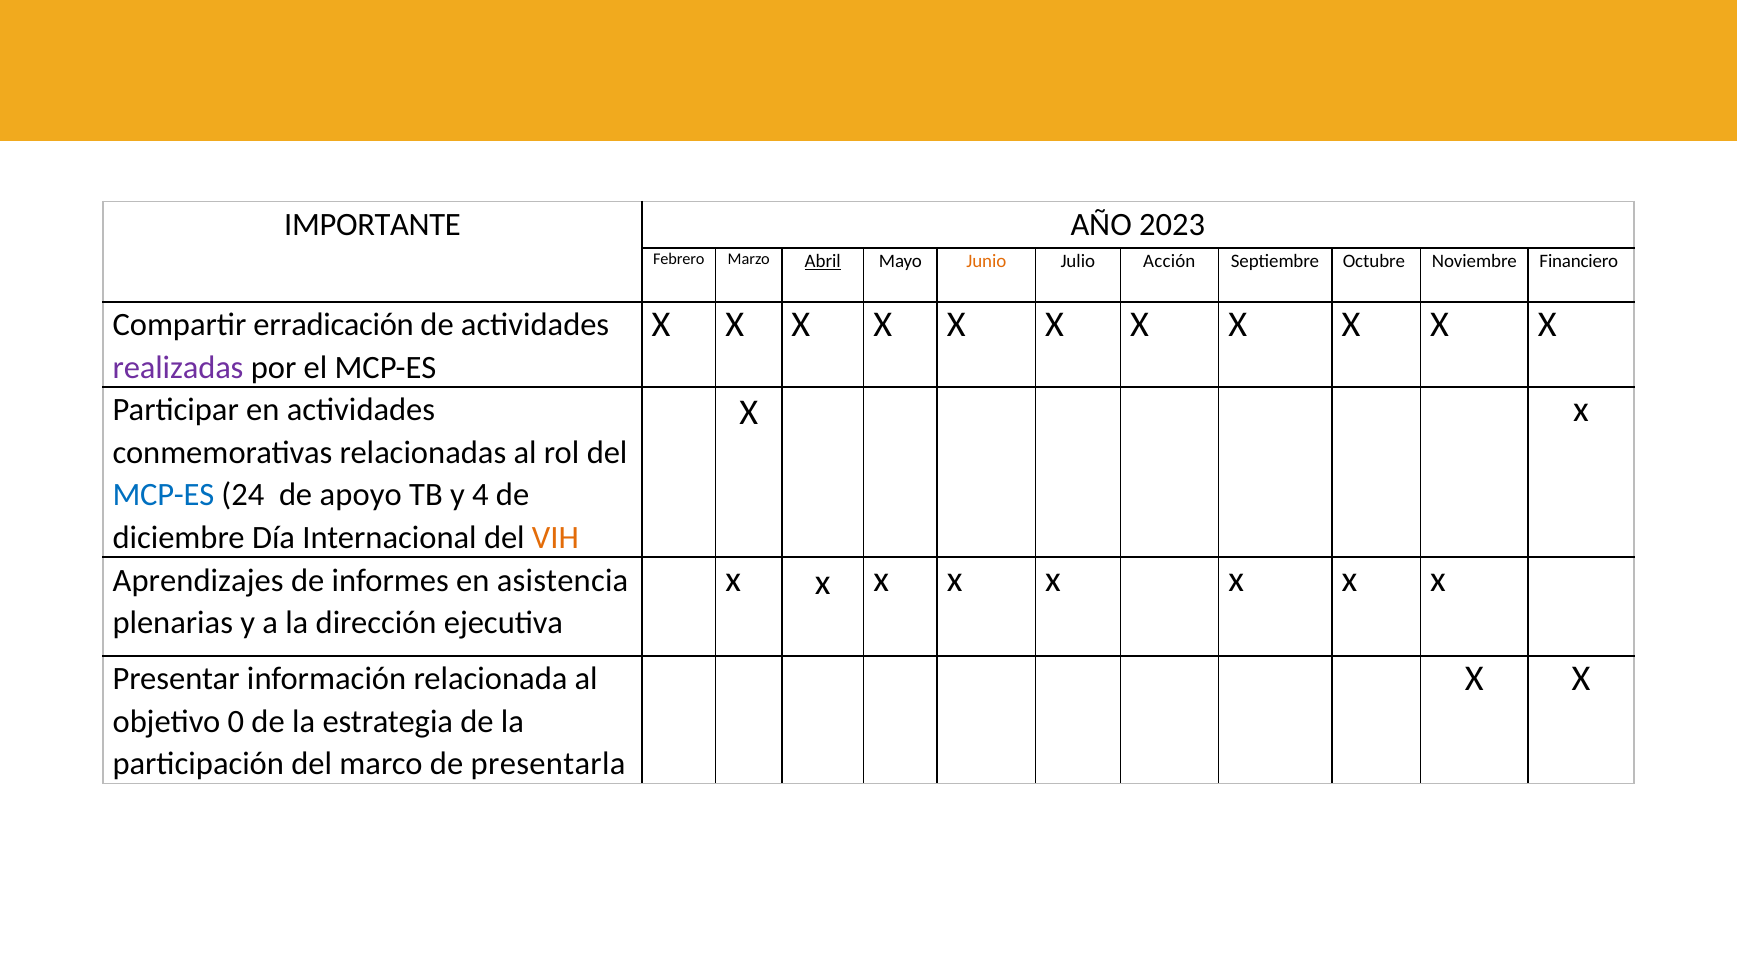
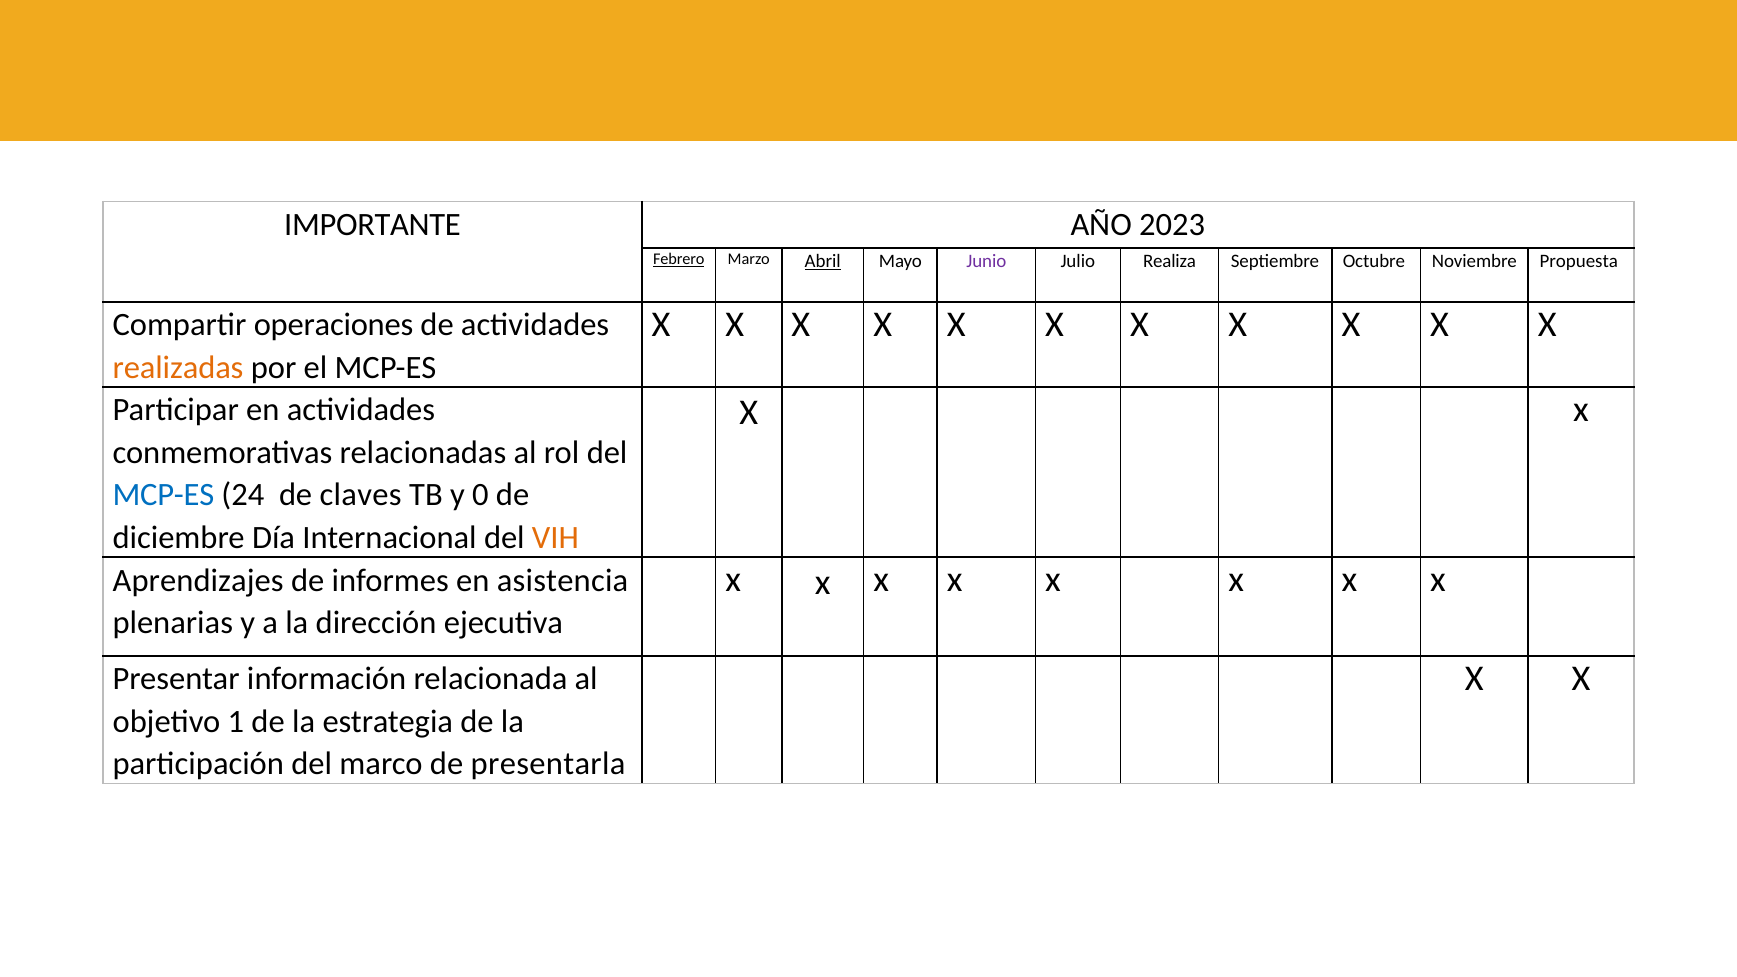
Febrero underline: none -> present
Junio colour: orange -> purple
Acción: Acción -> Realiza
Financiero: Financiero -> Propuesta
erradicación: erradicación -> operaciones
realizadas colour: purple -> orange
apoyo: apoyo -> claves
4: 4 -> 0
0: 0 -> 1
